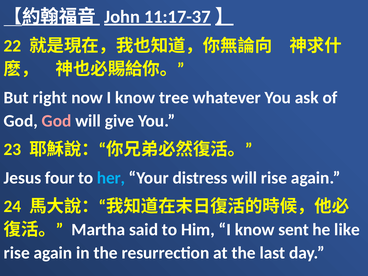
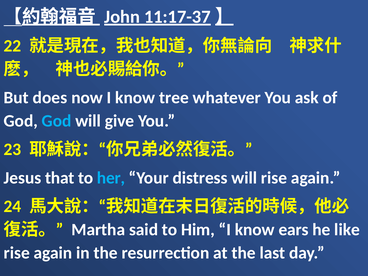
right: right -> does
God at (57, 121) colour: pink -> light blue
four: four -> that
sent: sent -> ears
